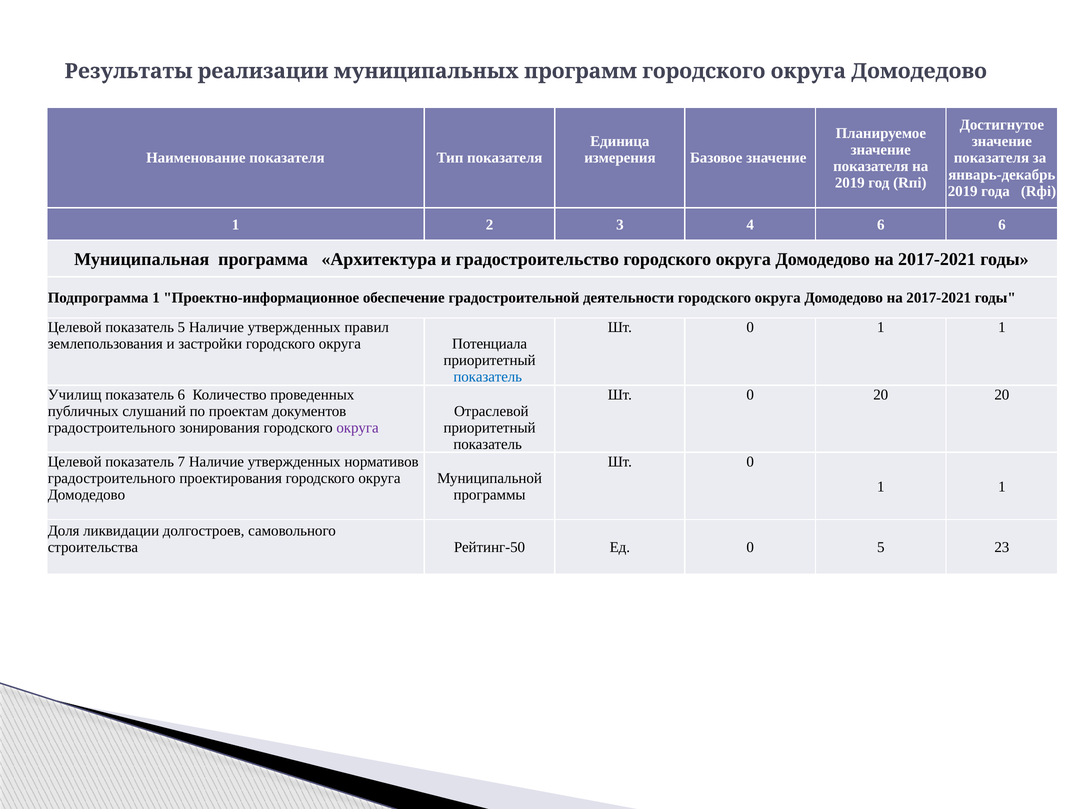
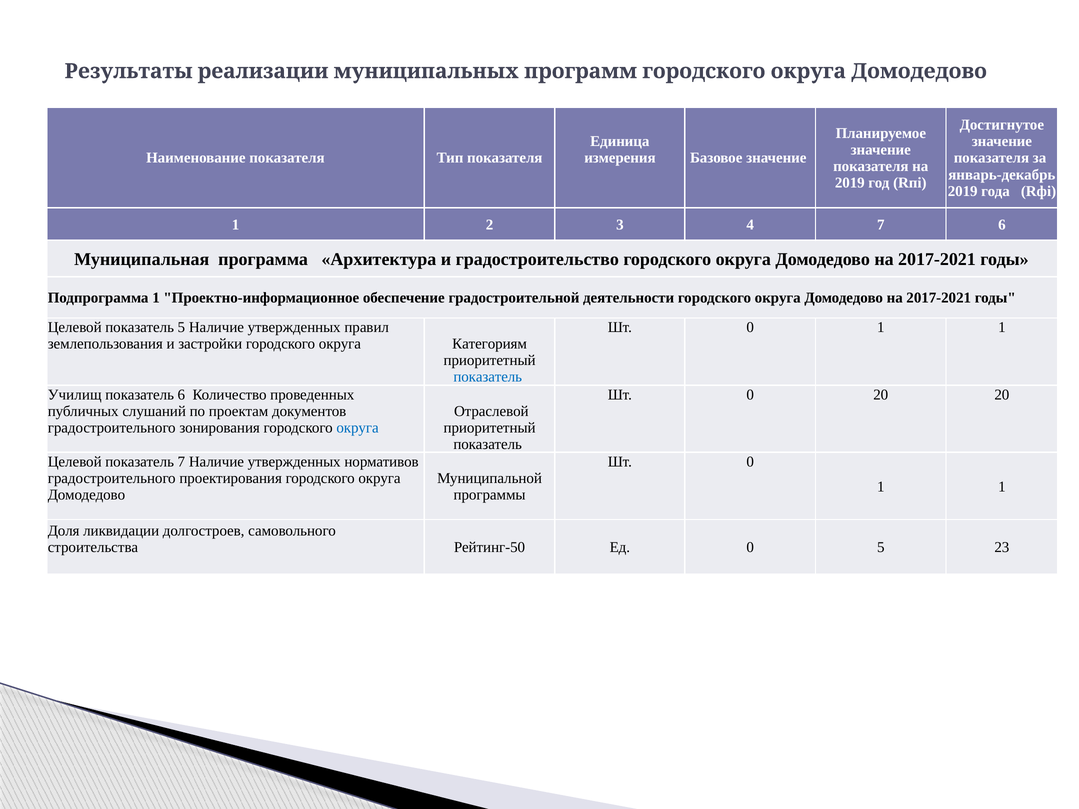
4 6: 6 -> 7
Потенциала: Потенциала -> Категориям
округа at (358, 428) colour: purple -> blue
